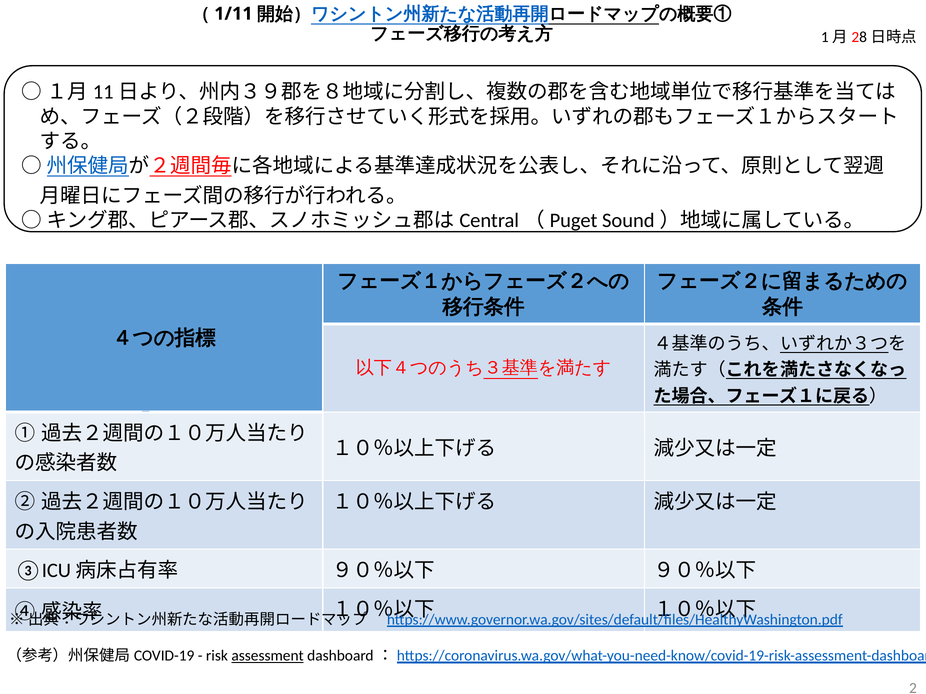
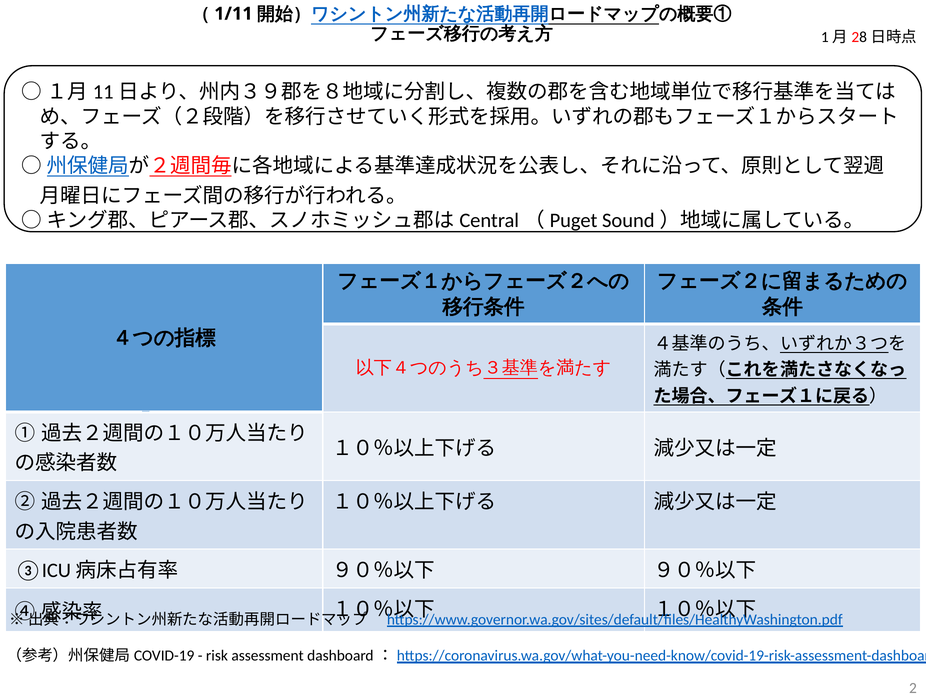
assessment underline: present -> none
